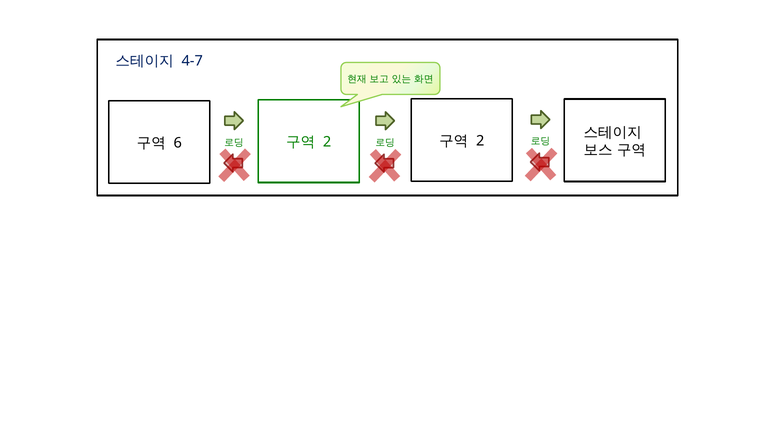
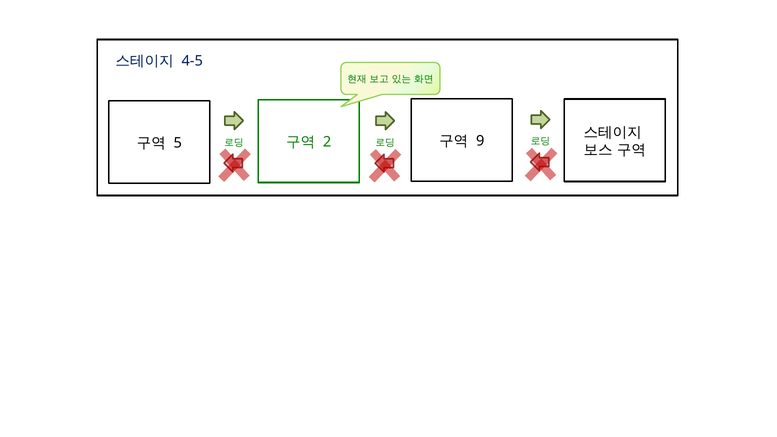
4-7: 4-7 -> 4-5
2 at (480, 141): 2 -> 9
6: 6 -> 5
